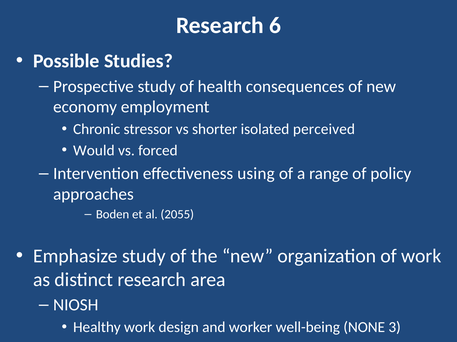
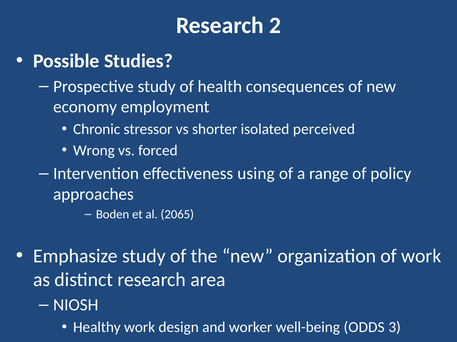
6: 6 -> 2
Would: Would -> Wrong
2055: 2055 -> 2065
NONE: NONE -> ODDS
